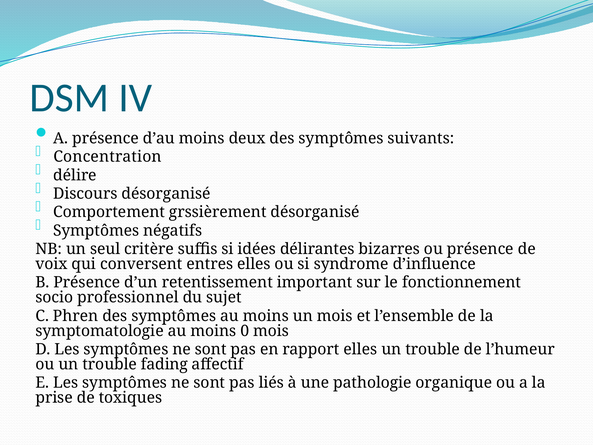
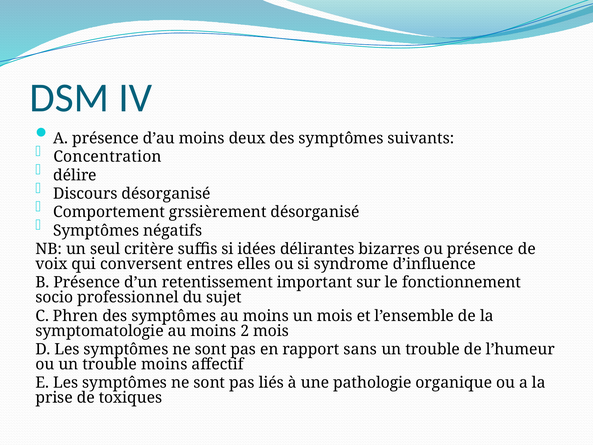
0: 0 -> 2
rapport elles: elles -> sans
trouble fading: fading -> moins
